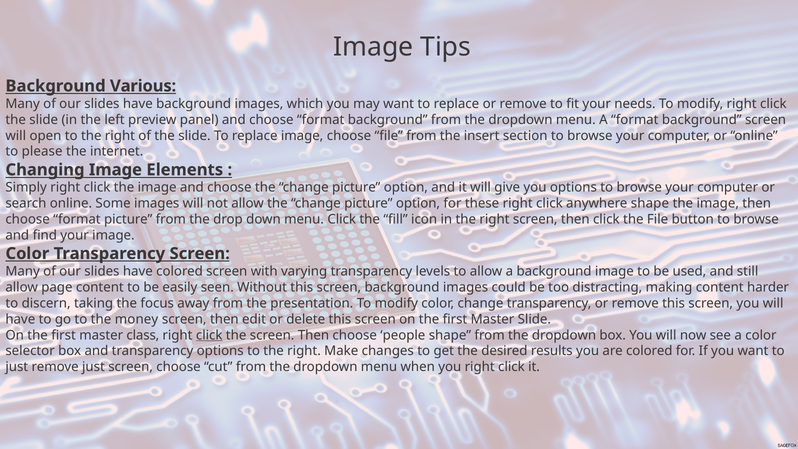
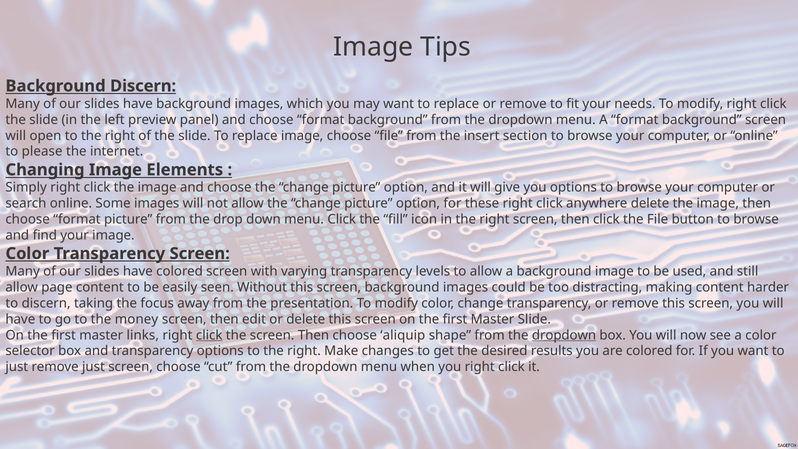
Background Various: Various -> Discern
anywhere shape: shape -> delete
class: class -> links
people: people -> aliquip
dropdown at (564, 335) underline: none -> present
